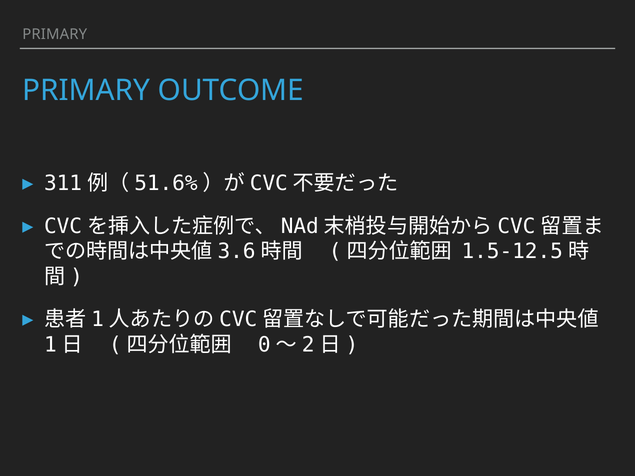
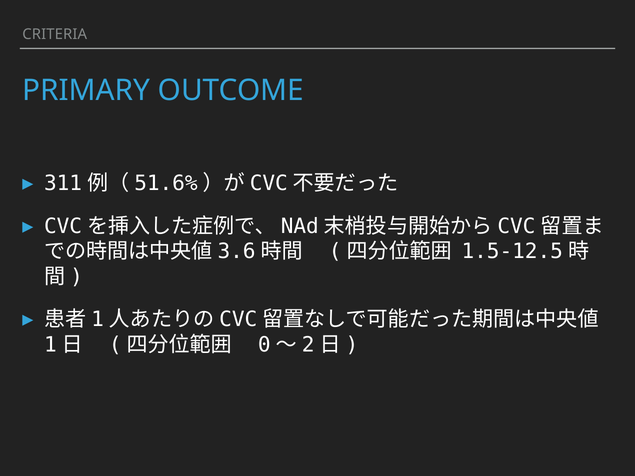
PRIMARY at (55, 34): PRIMARY -> CRITERIA
